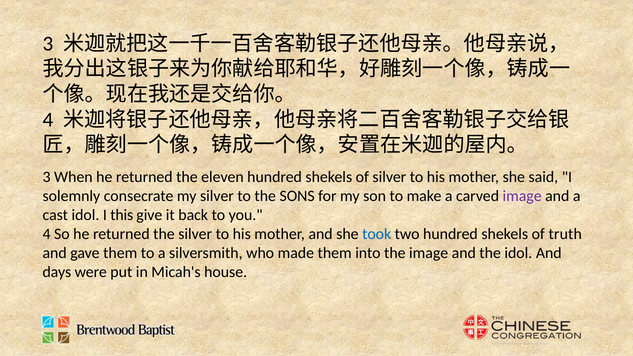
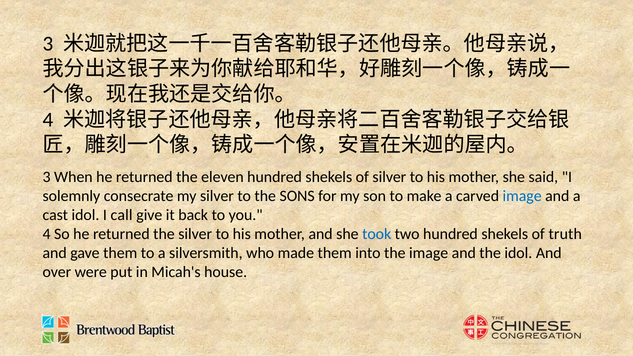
image at (522, 196) colour: purple -> blue
this: this -> call
days: days -> over
